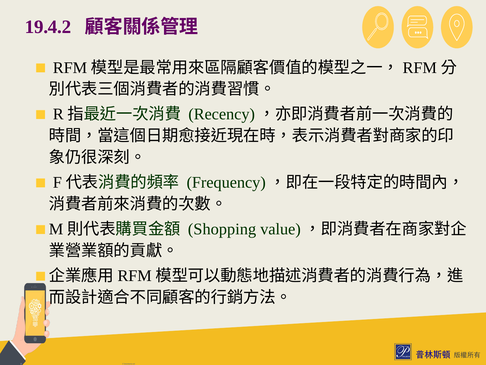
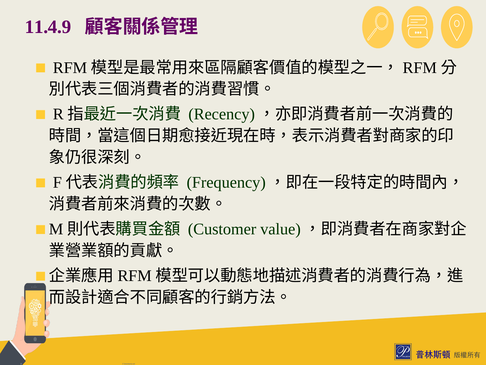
19.4.2: 19.4.2 -> 11.4.9
Shopping: Shopping -> Customer
